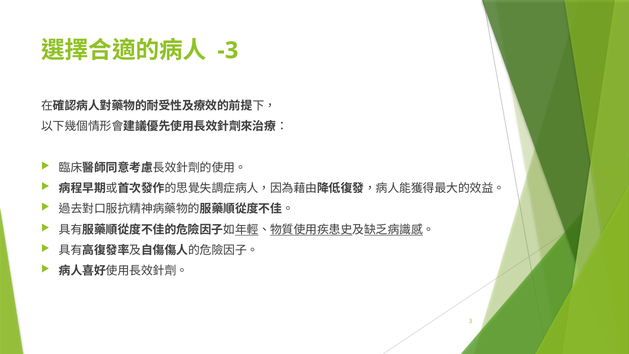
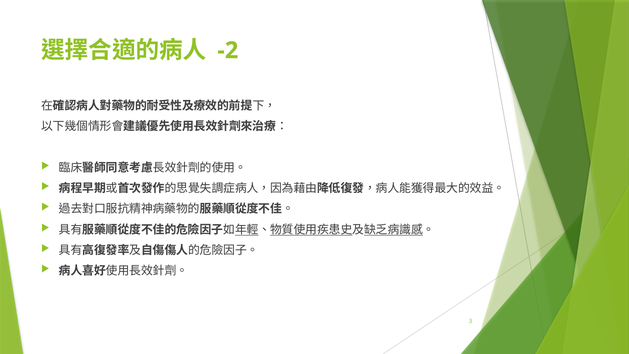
-3: -3 -> -2
